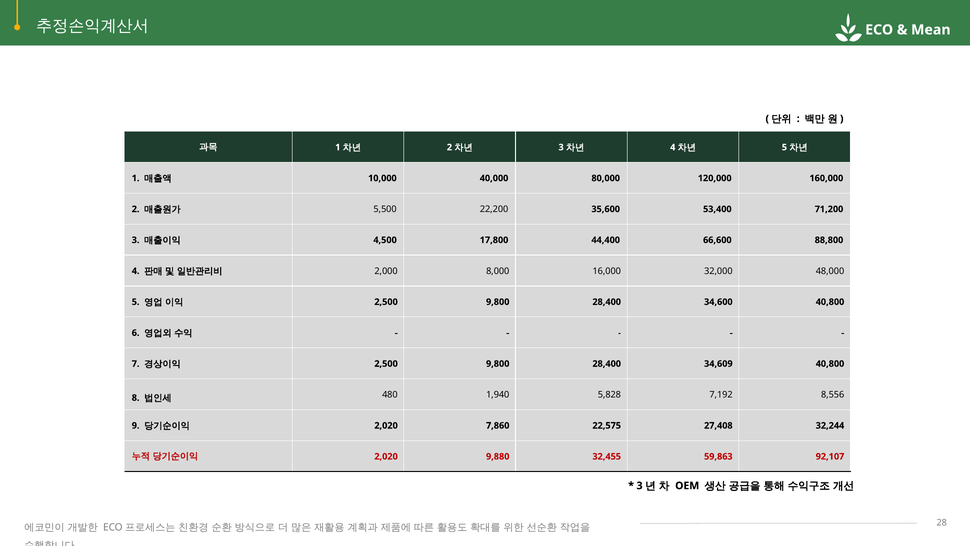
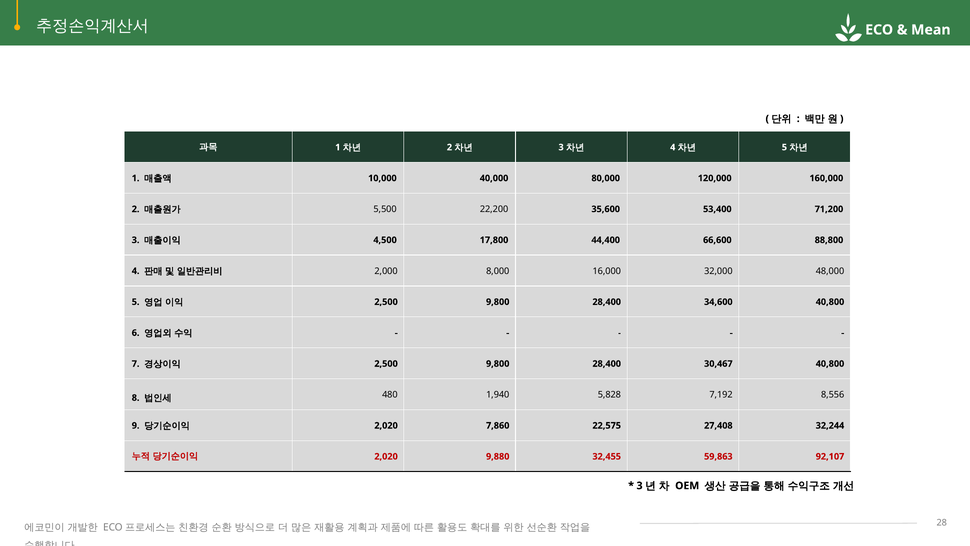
34,609: 34,609 -> 30,467
